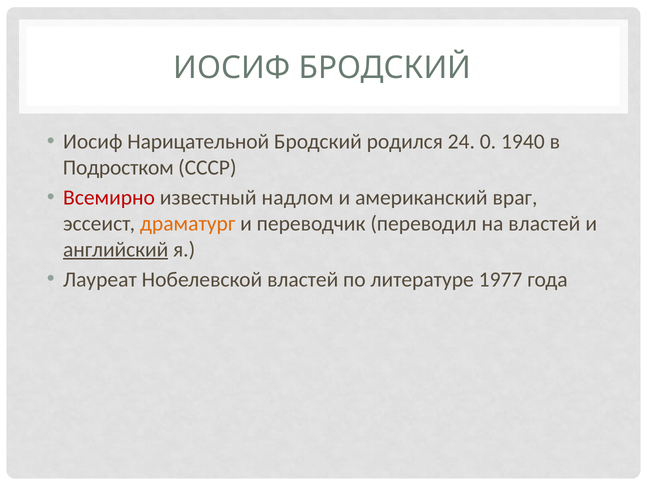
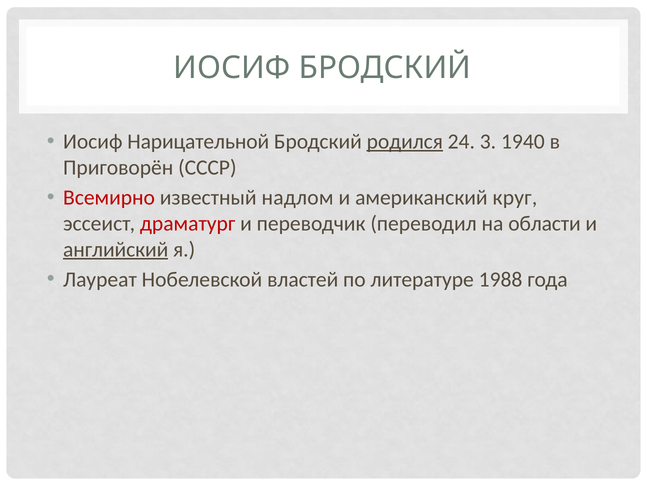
родился underline: none -> present
0: 0 -> 3
Подростком: Подростком -> Приговорён
враг: враг -> круг
драматург colour: orange -> red
на властей: властей -> области
1977: 1977 -> 1988
